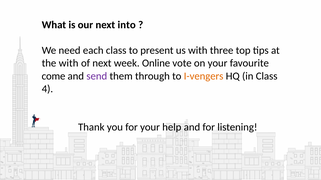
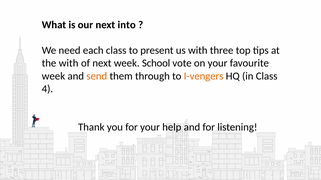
Online: Online -> School
come at (54, 76): come -> week
send colour: purple -> orange
